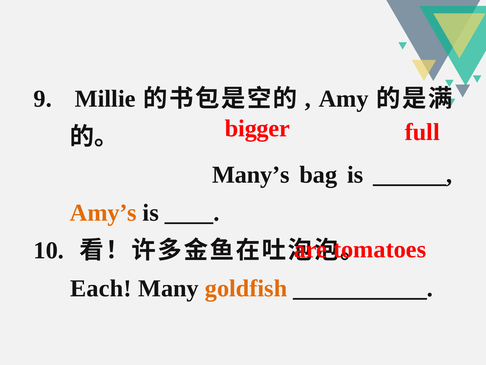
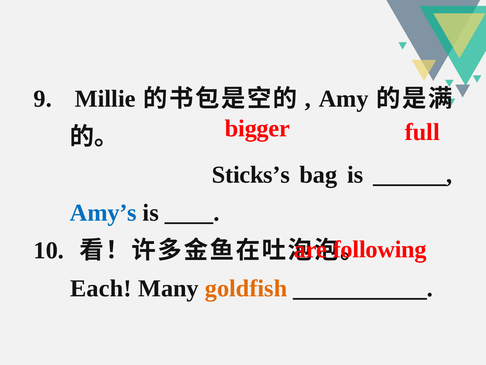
Many’s: Many’s -> Sticks’s
Amy’s colour: orange -> blue
tomatoes: tomatoes -> following
